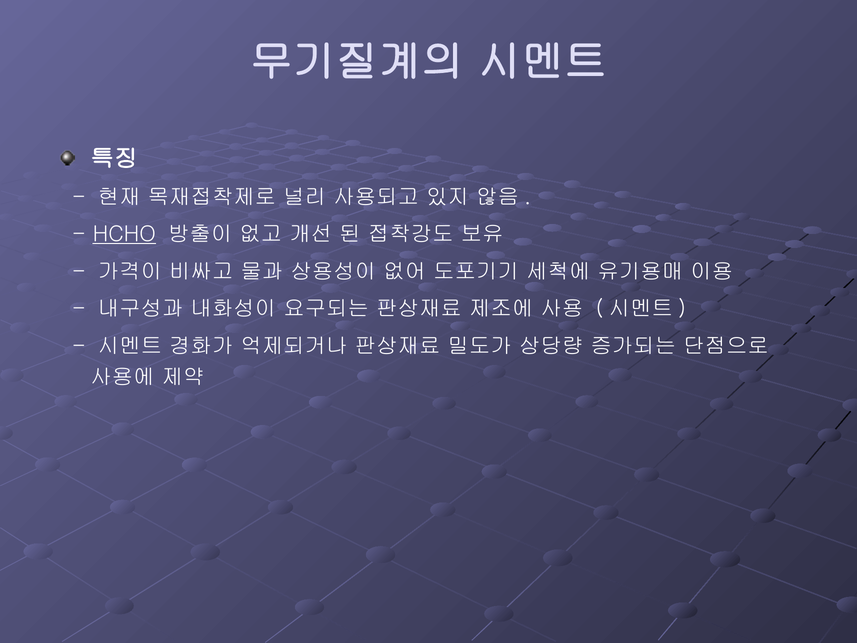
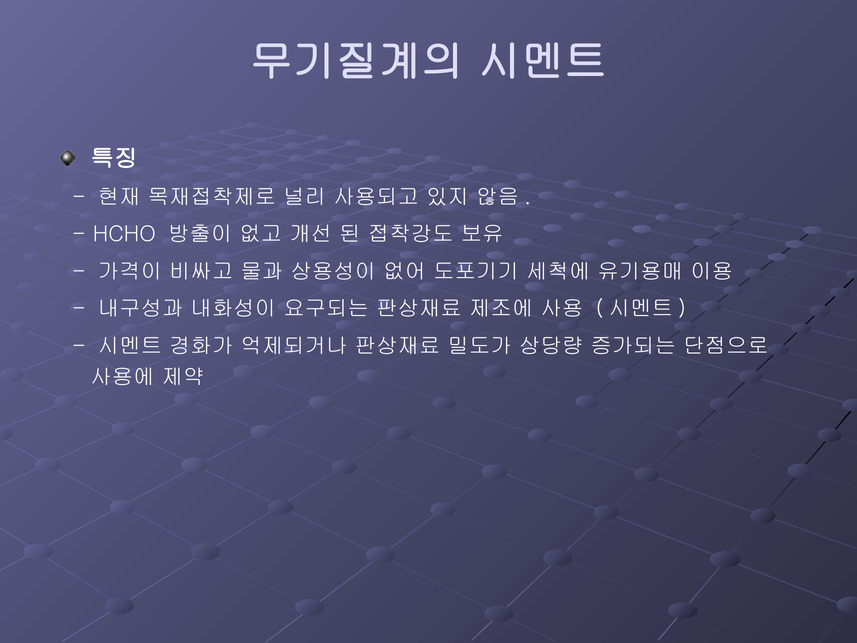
HCHO underline: present -> none
